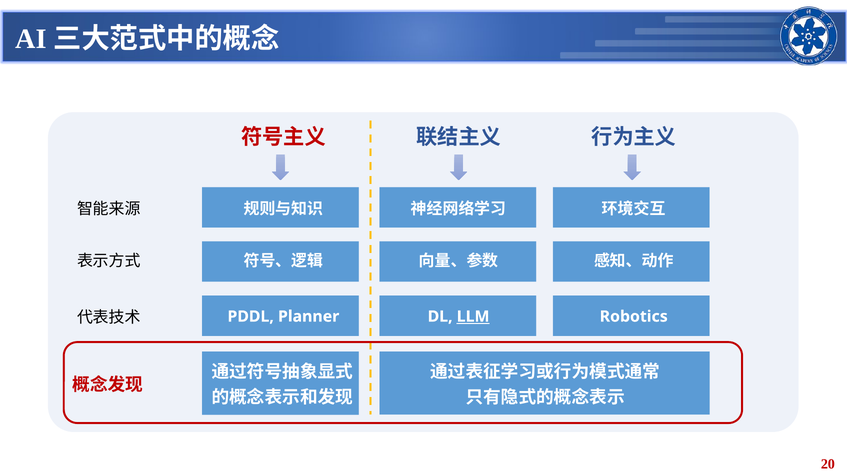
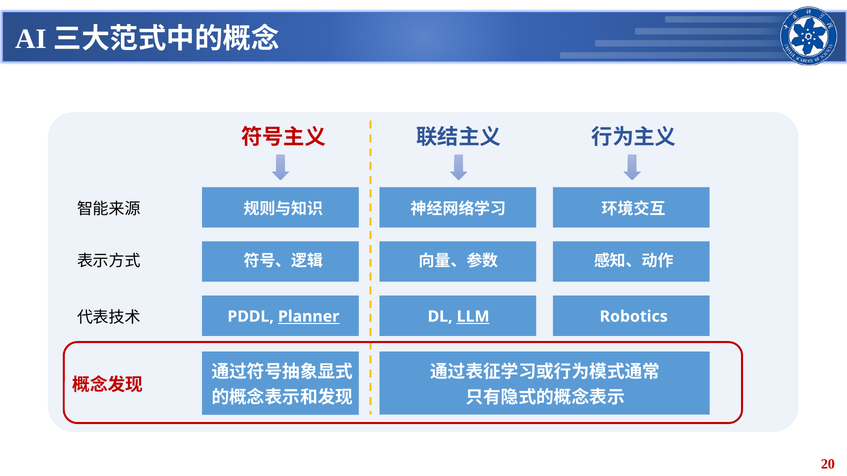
Planner underline: none -> present
